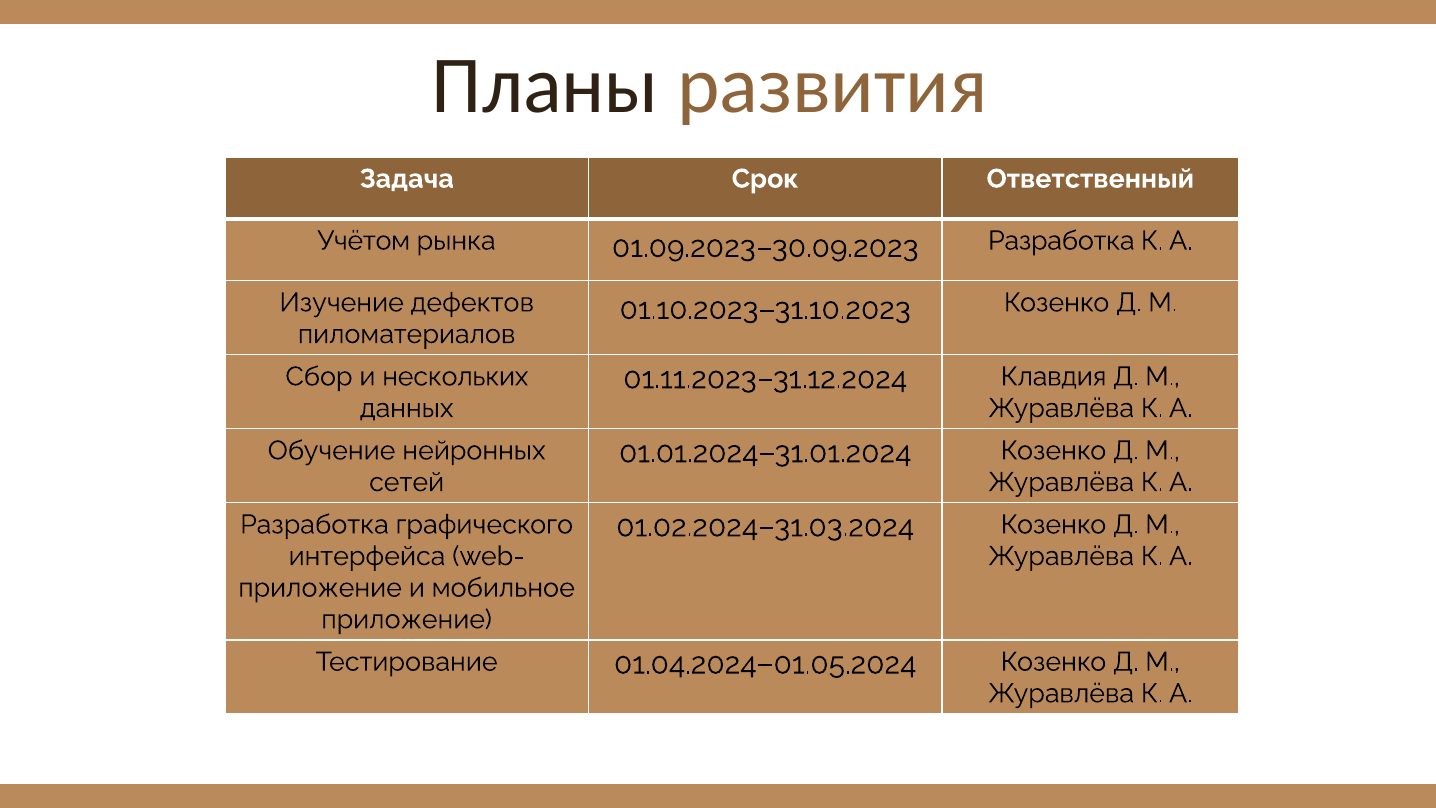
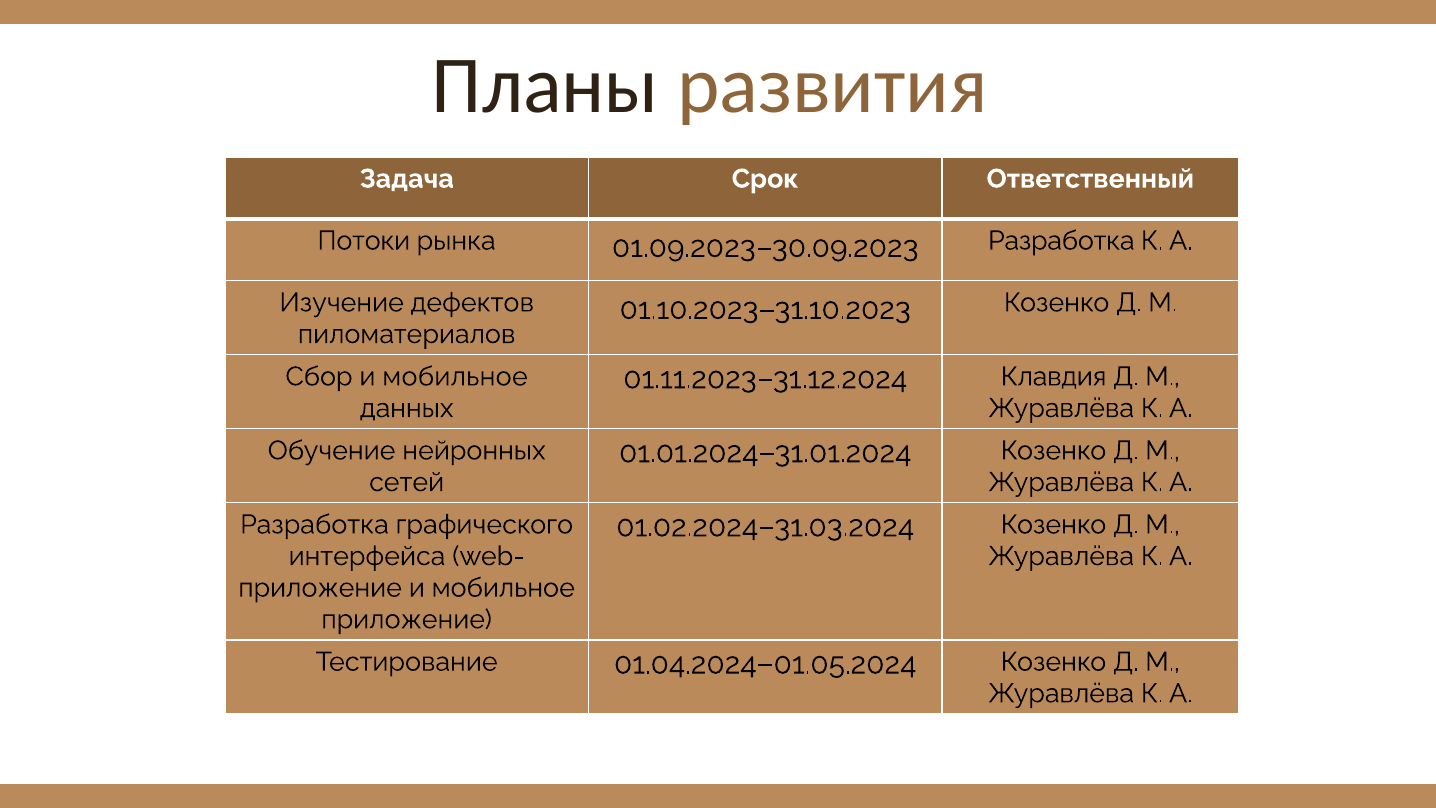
Учётом: Учётом -> Потоки
Сбор и нескольких: нескольких -> мобильное
